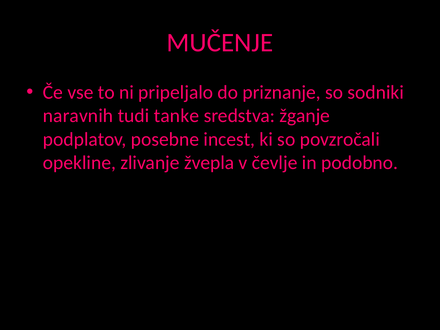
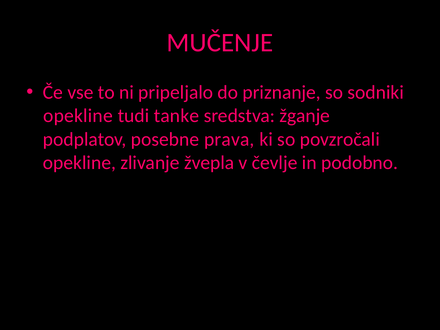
naravnih at (78, 116): naravnih -> opekline
incest: incest -> prava
